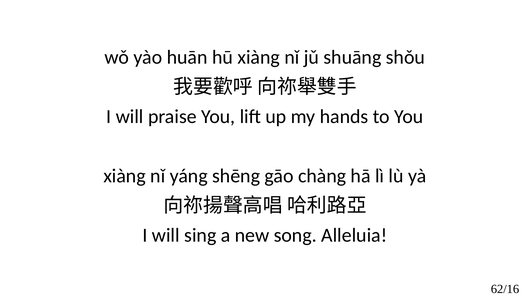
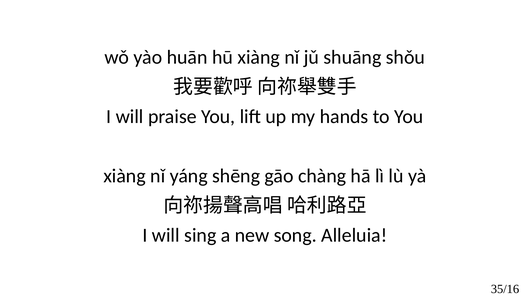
62/16: 62/16 -> 35/16
